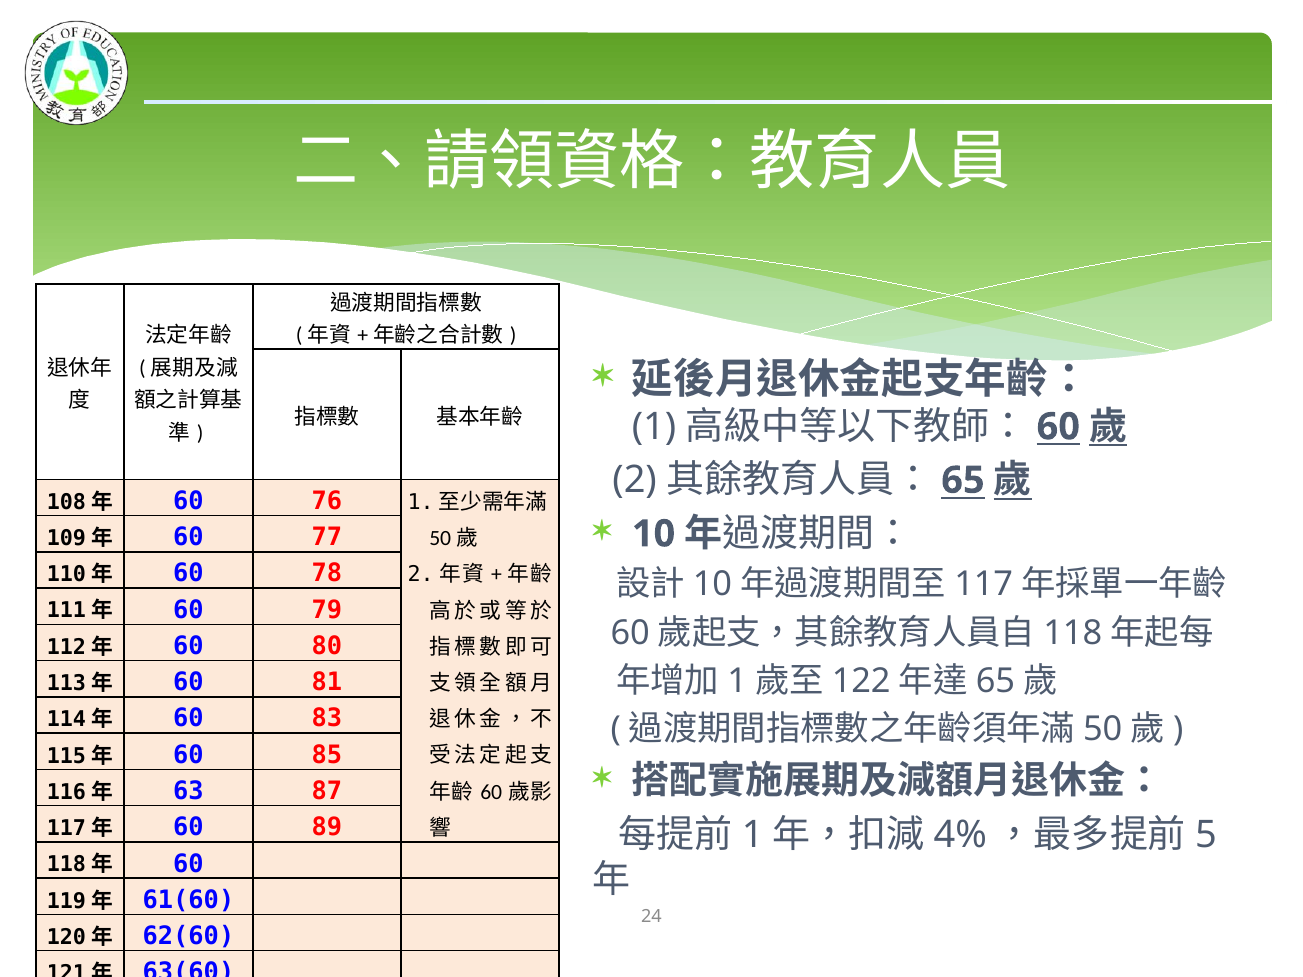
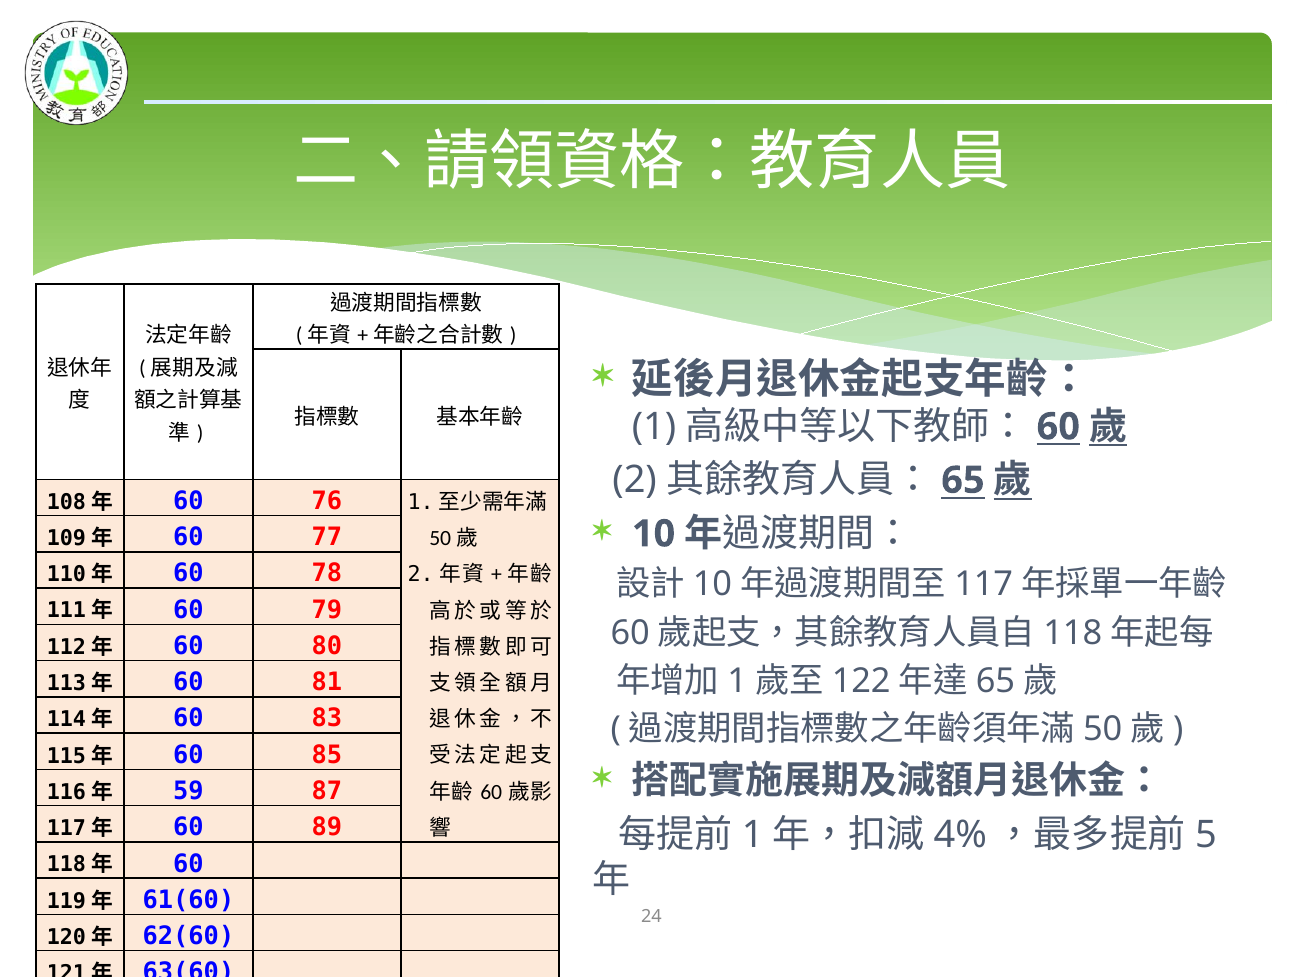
63: 63 -> 59
